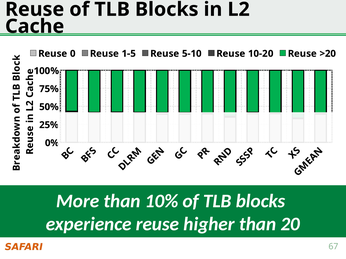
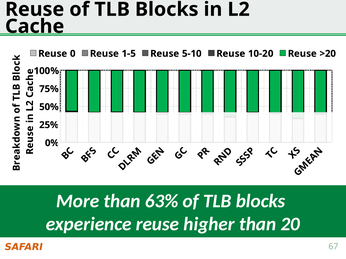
10%: 10% -> 63%
